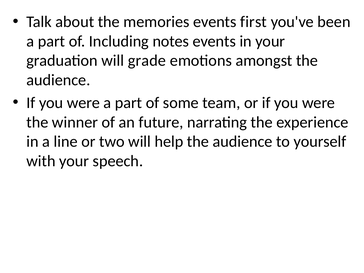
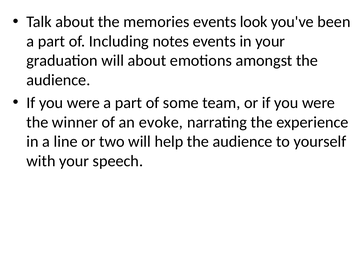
first: first -> look
will grade: grade -> about
future: future -> evoke
